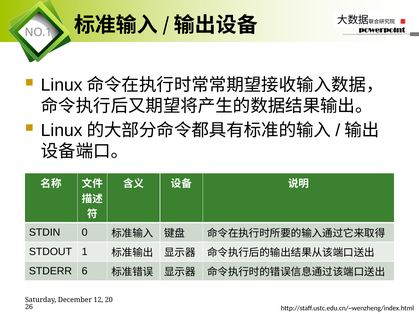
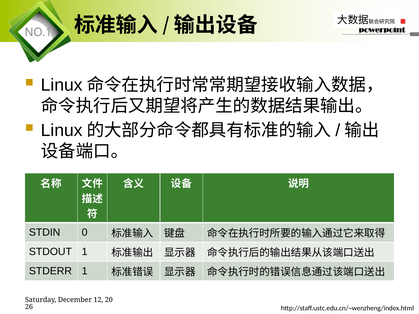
STDERR 6: 6 -> 1
